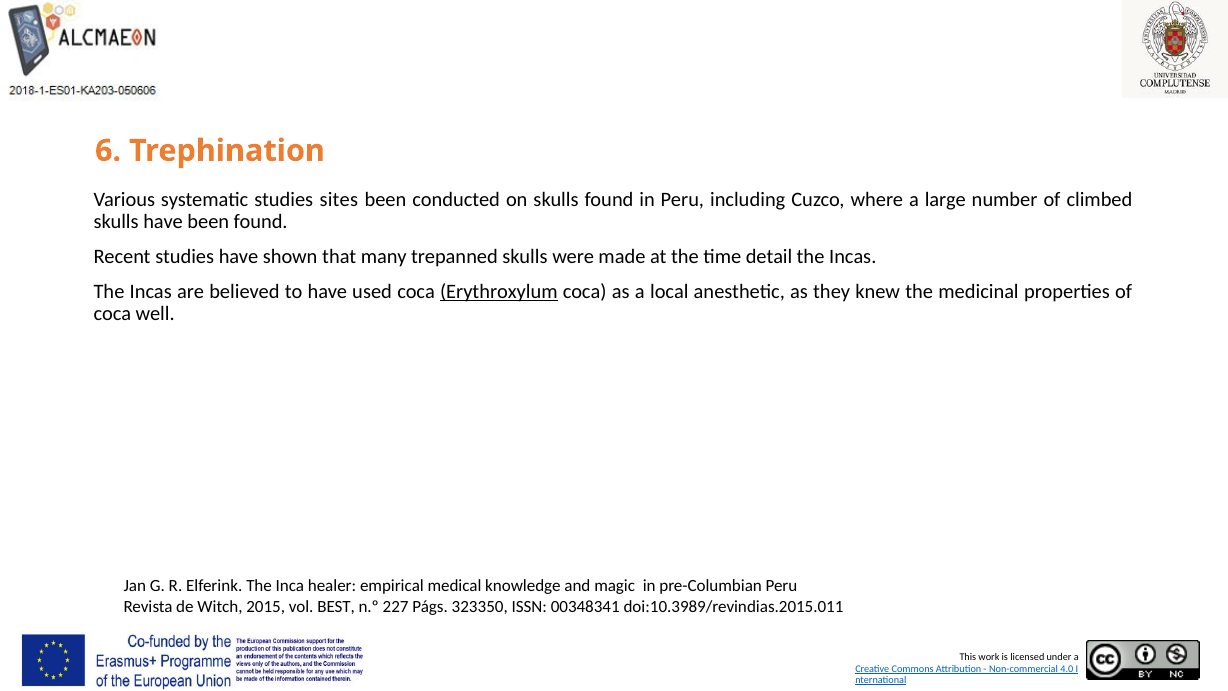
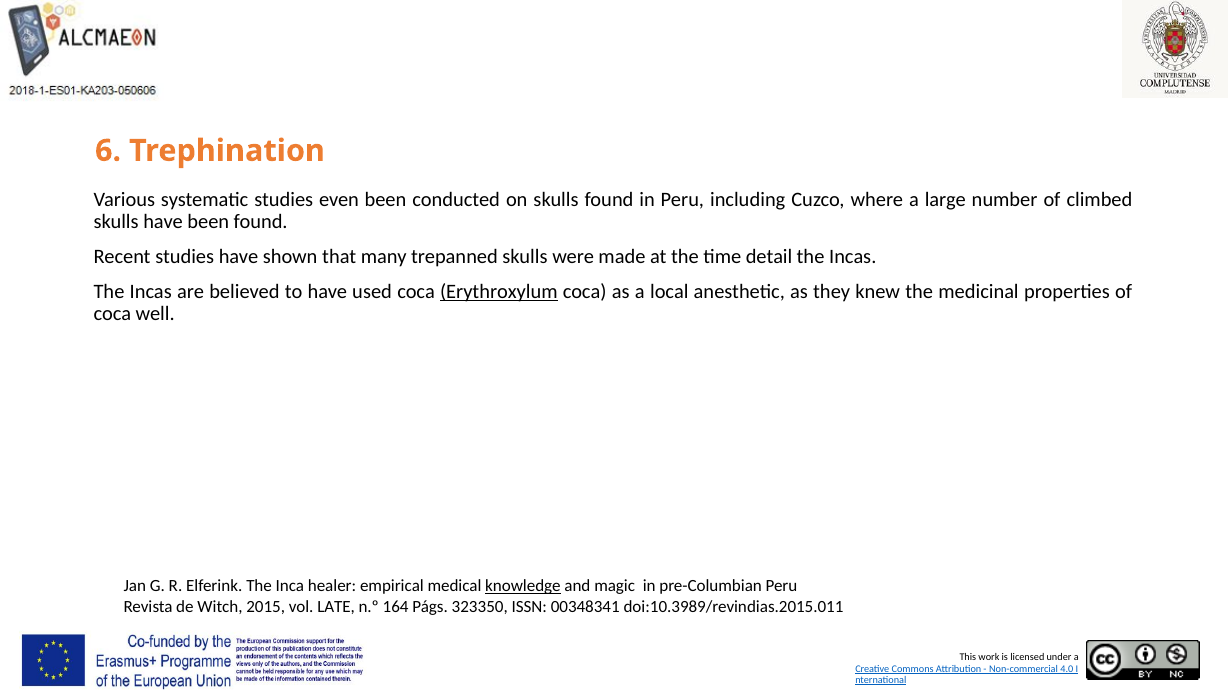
sites: sites -> even
knowledge underline: none -> present
BEST: BEST -> LATE
227: 227 -> 164
